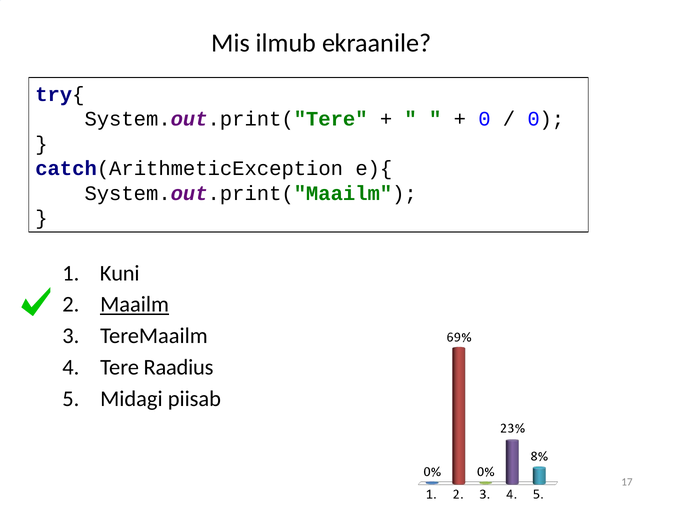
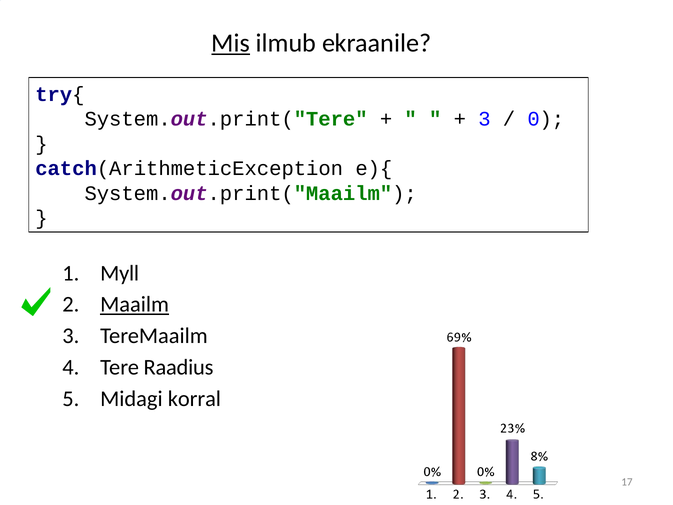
Mis underline: none -> present
0 at (484, 119): 0 -> 3
Kuni: Kuni -> Myll
piisab: piisab -> korral
